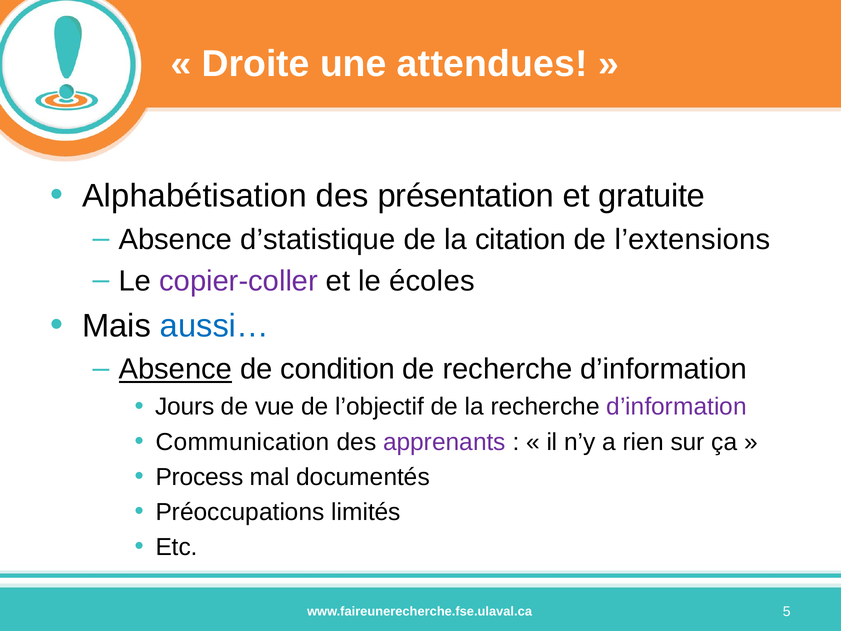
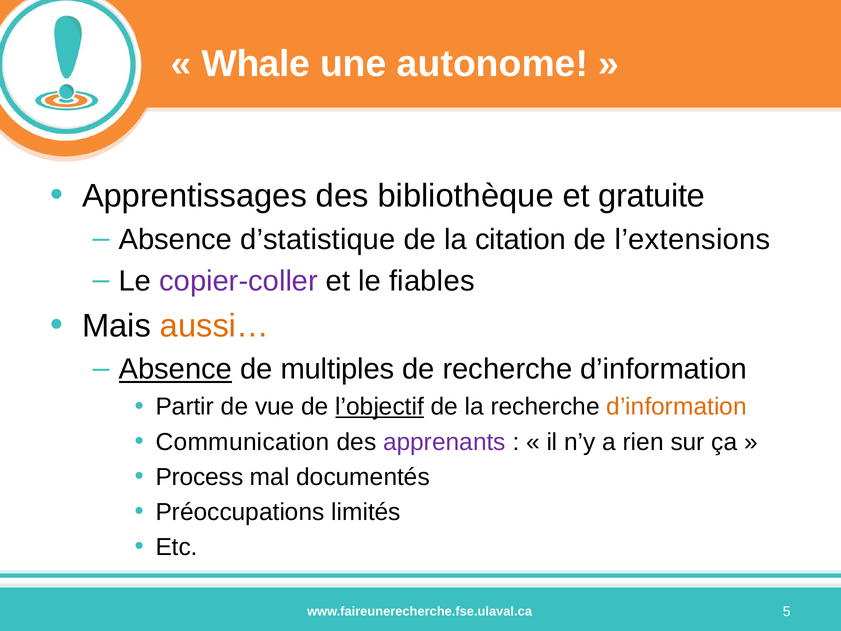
Droite: Droite -> Whale
attendues: attendues -> autonome
Alphabétisation: Alphabétisation -> Apprentissages
présentation: présentation -> bibliothèque
écoles: écoles -> fiables
aussi… colour: blue -> orange
condition: condition -> multiples
Jours: Jours -> Partir
l’objectif underline: none -> present
d’information at (677, 407) colour: purple -> orange
